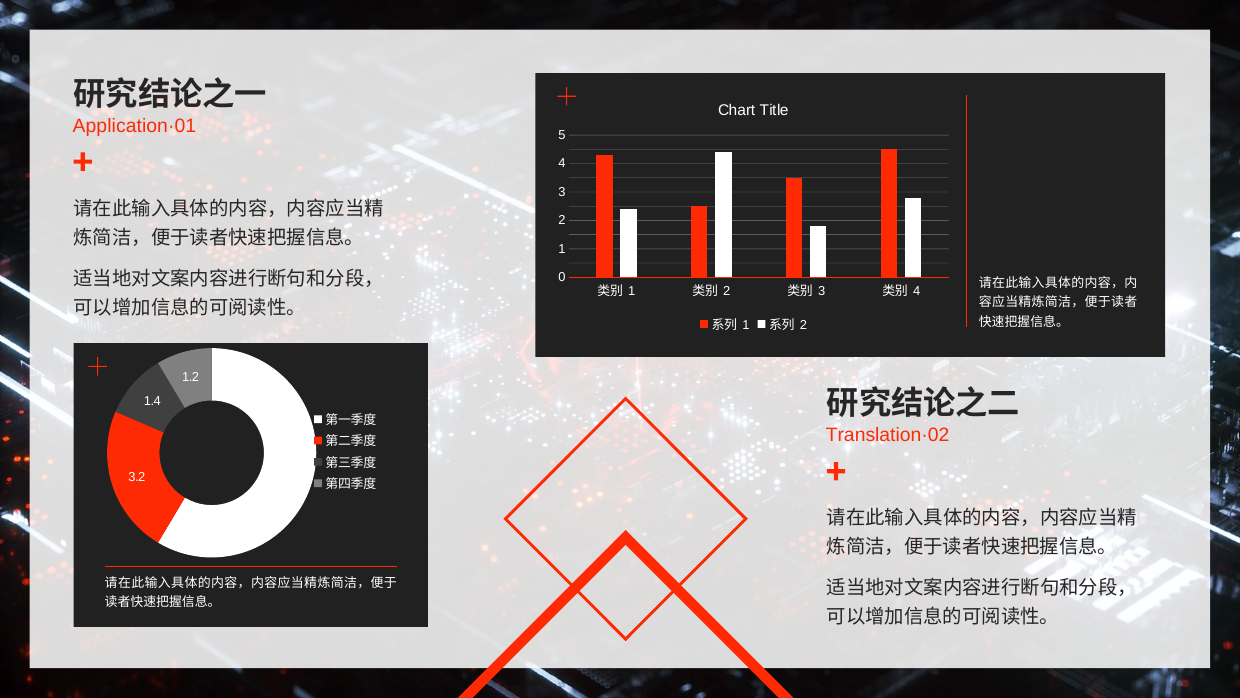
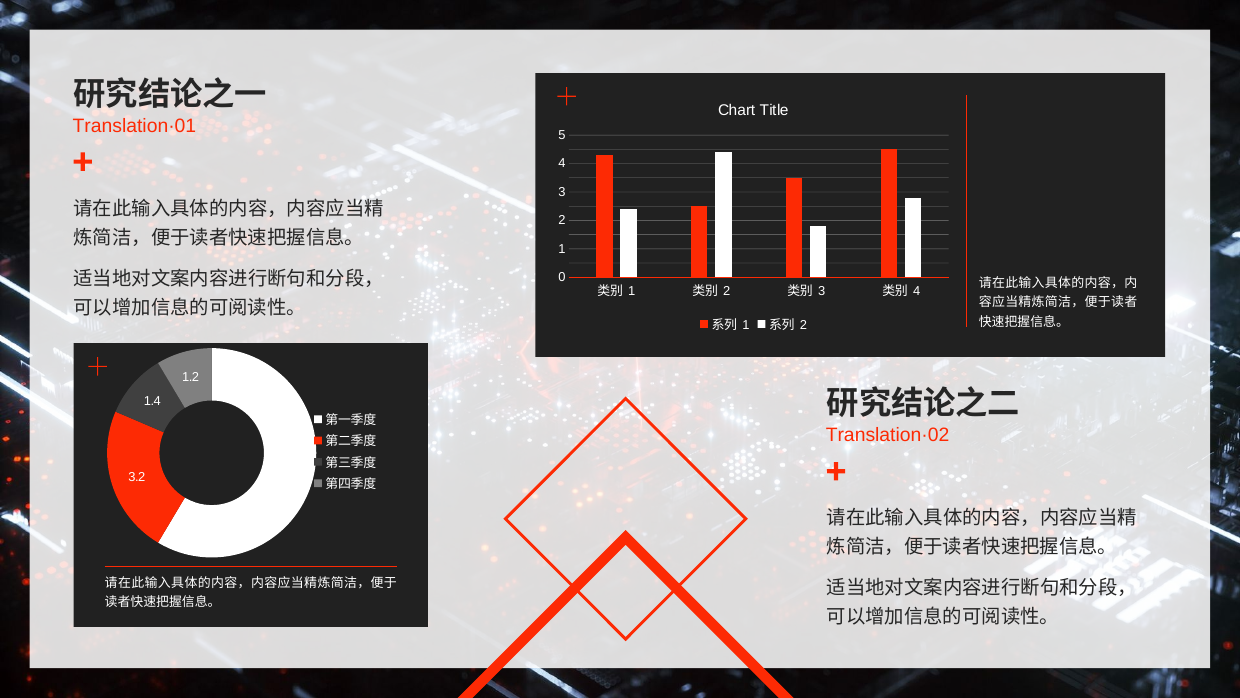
Application·01: Application·01 -> Translation·01
